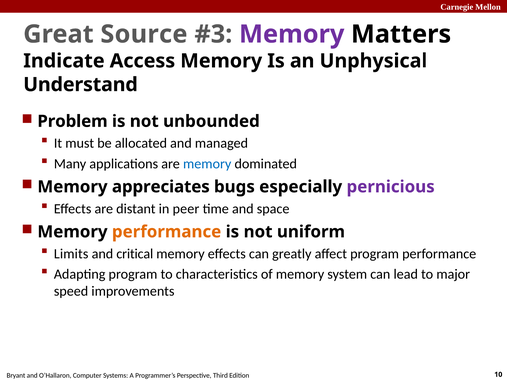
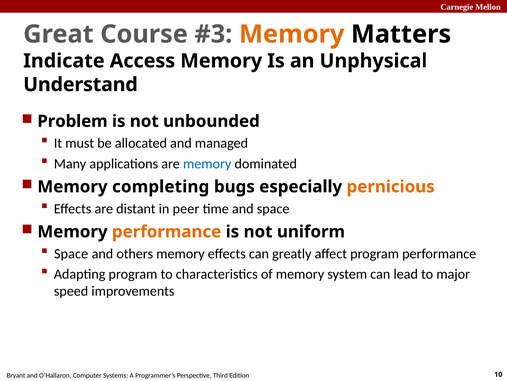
Source: Source -> Course
Memory at (292, 34) colour: purple -> orange
appreciates: appreciates -> completing
pernicious colour: purple -> orange
Limits at (71, 253): Limits -> Space
critical: critical -> others
